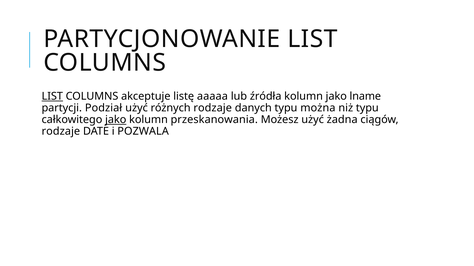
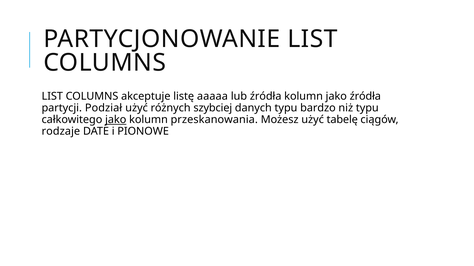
LIST at (52, 96) underline: present -> none
jako lname: lname -> źródła
różnych rodzaje: rodzaje -> szybciej
można: można -> bardzo
żadna: żadna -> tabelę
POZWALA: POZWALA -> PIONOWE
